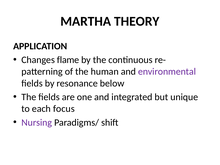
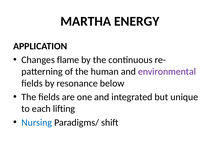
THEORY: THEORY -> ENERGY
focus: focus -> lifting
Nursing colour: purple -> blue
